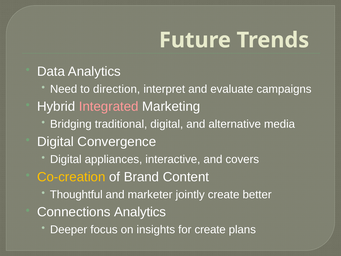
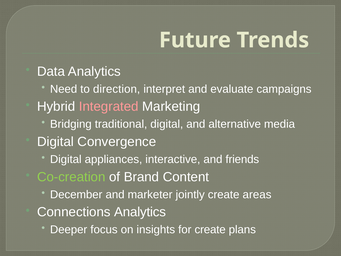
covers: covers -> friends
Co-creation colour: yellow -> light green
Thoughtful: Thoughtful -> December
better: better -> areas
